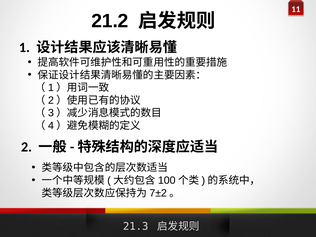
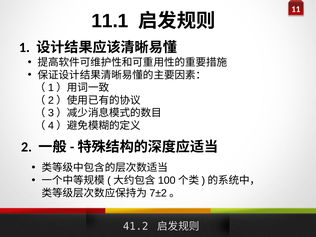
21.2: 21.2 -> 11.1
21.3: 21.3 -> 41.2
